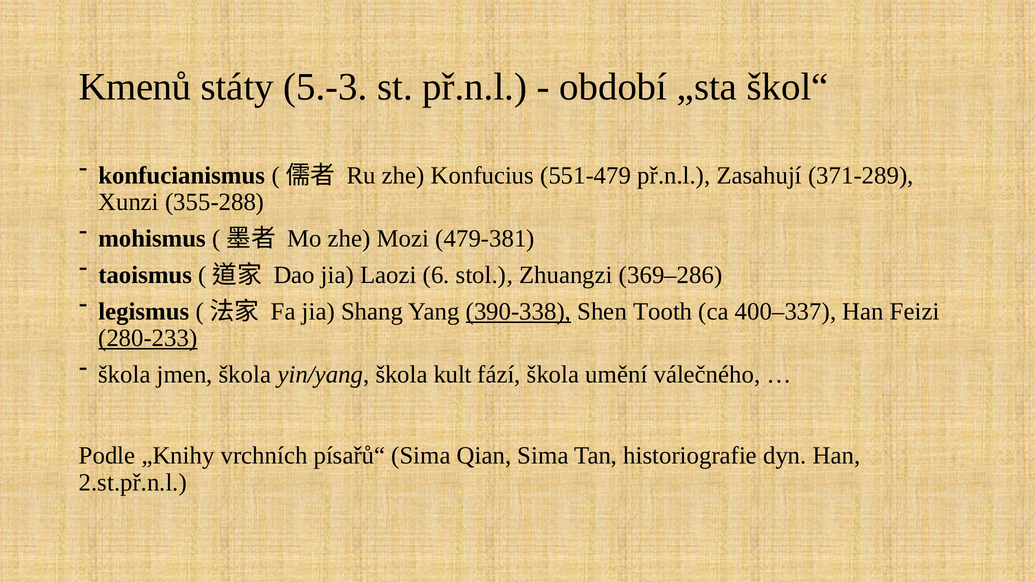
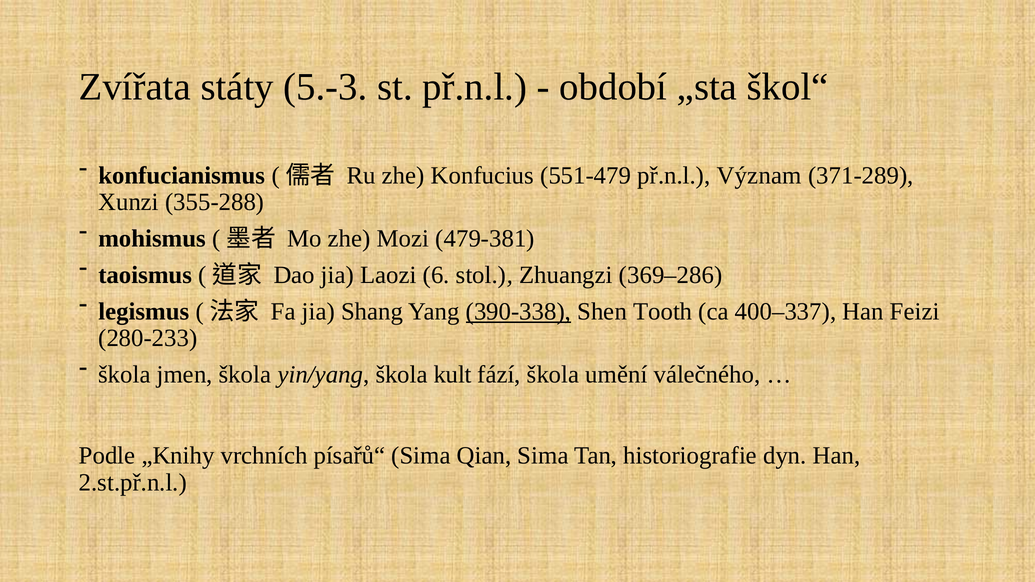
Kmenů: Kmenů -> Zvířata
Zasahují: Zasahují -> Význam
280-233 underline: present -> none
